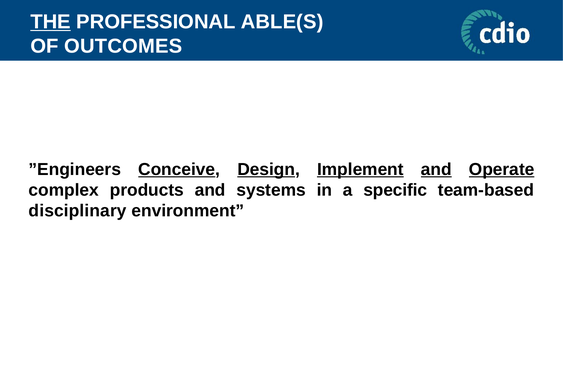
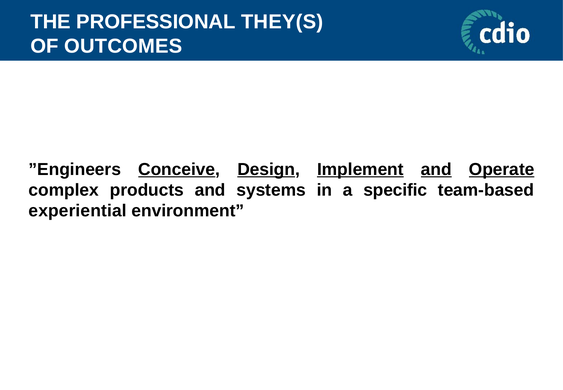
THE underline: present -> none
ABLE(S: ABLE(S -> THEY(S
disciplinary: disciplinary -> experiential
